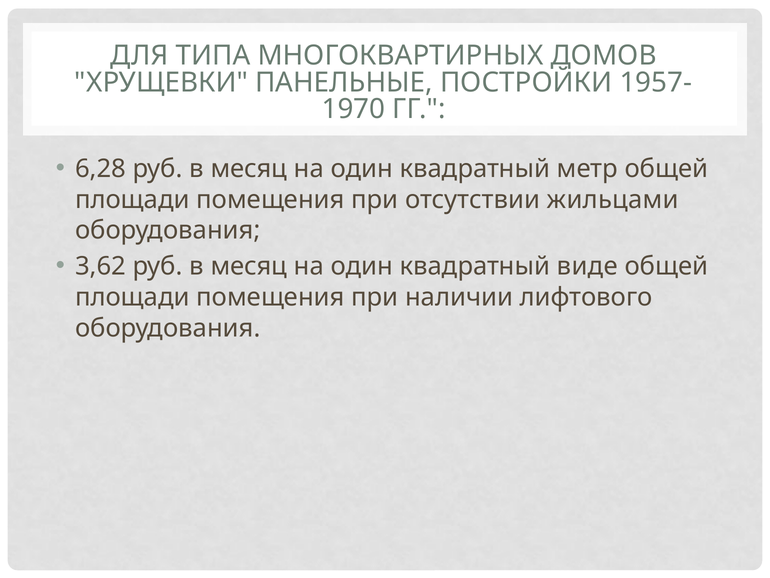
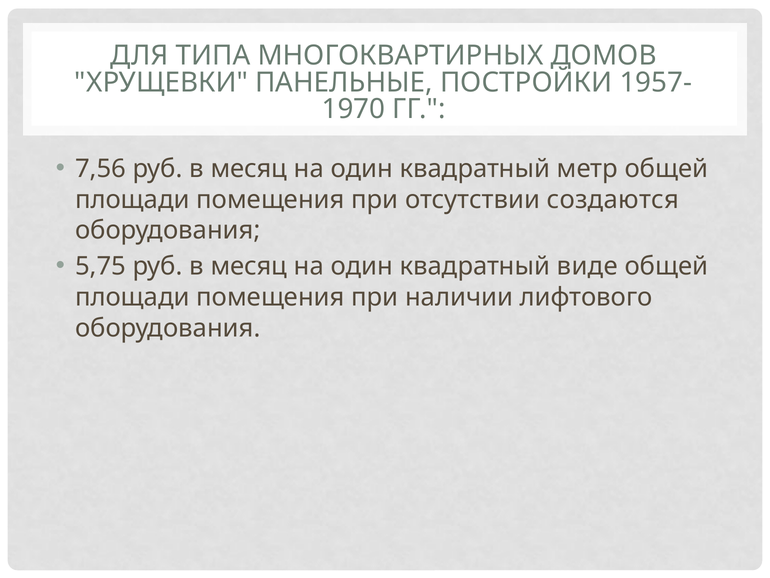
6,28: 6,28 -> 7,56
жильцами: жильцами -> создаются
3,62: 3,62 -> 5,75
